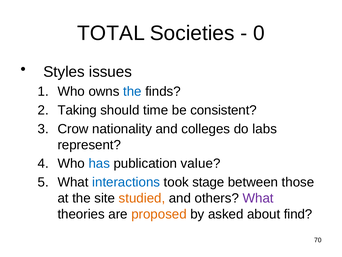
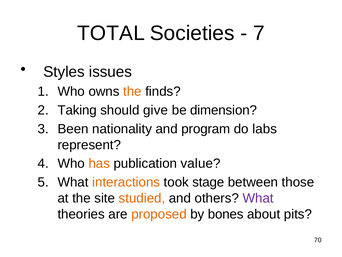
0: 0 -> 7
the at (132, 91) colour: blue -> orange
time: time -> give
consistent: consistent -> dimension
Crow: Crow -> Been
colleges: colleges -> program
has colour: blue -> orange
interactions colour: blue -> orange
asked: asked -> bones
find: find -> pits
